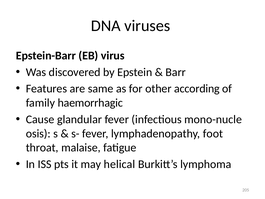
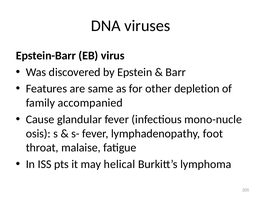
according: according -> depletion
haemorrhagic: haemorrhagic -> accompanied
